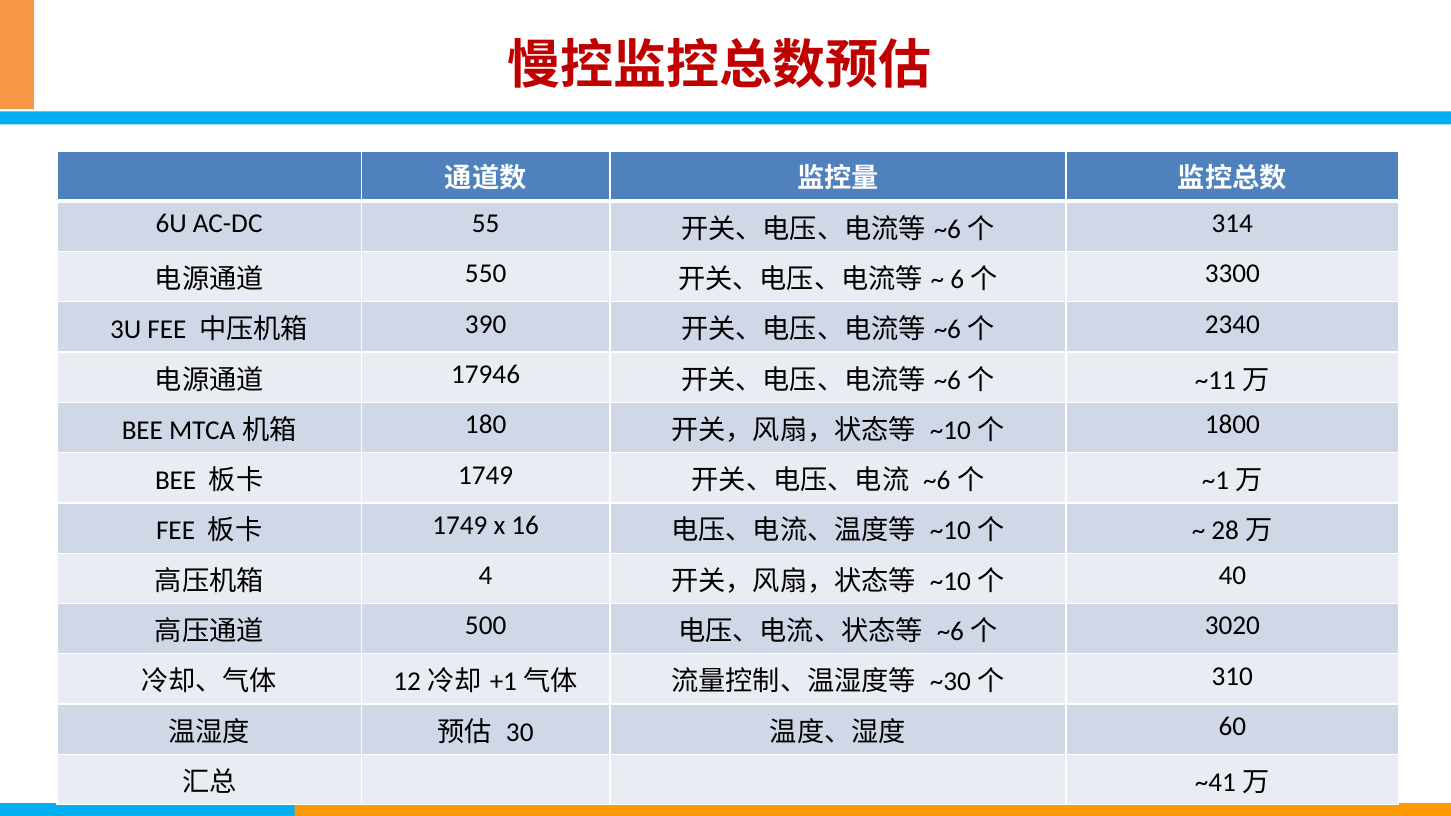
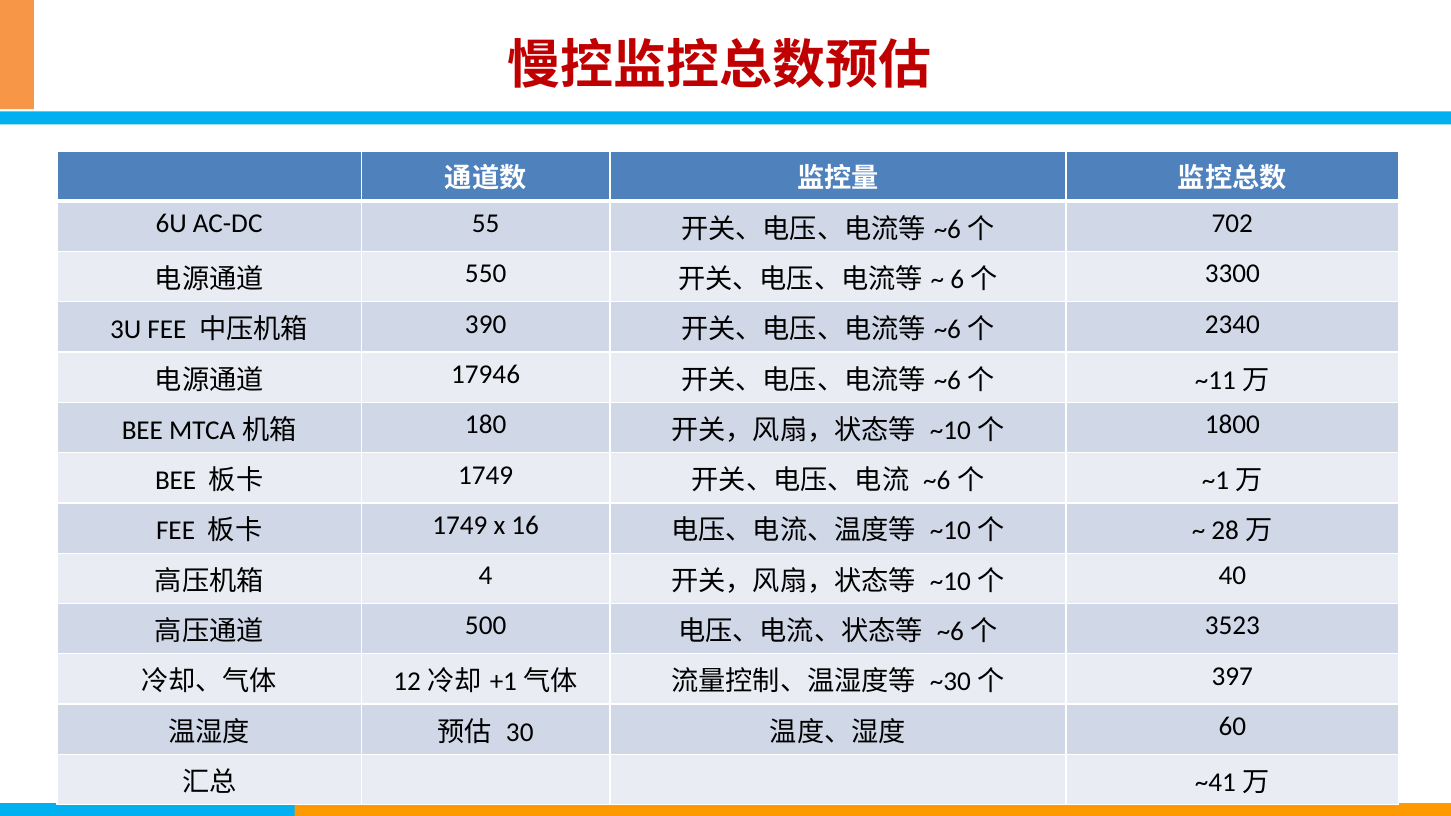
314: 314 -> 702
3020: 3020 -> 3523
310: 310 -> 397
